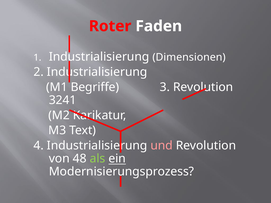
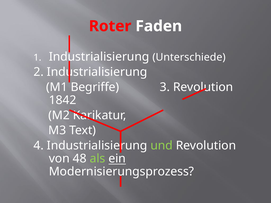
Dimensionen: Dimensionen -> Unterschiede
3241: 3241 -> 1842
und colour: pink -> light green
